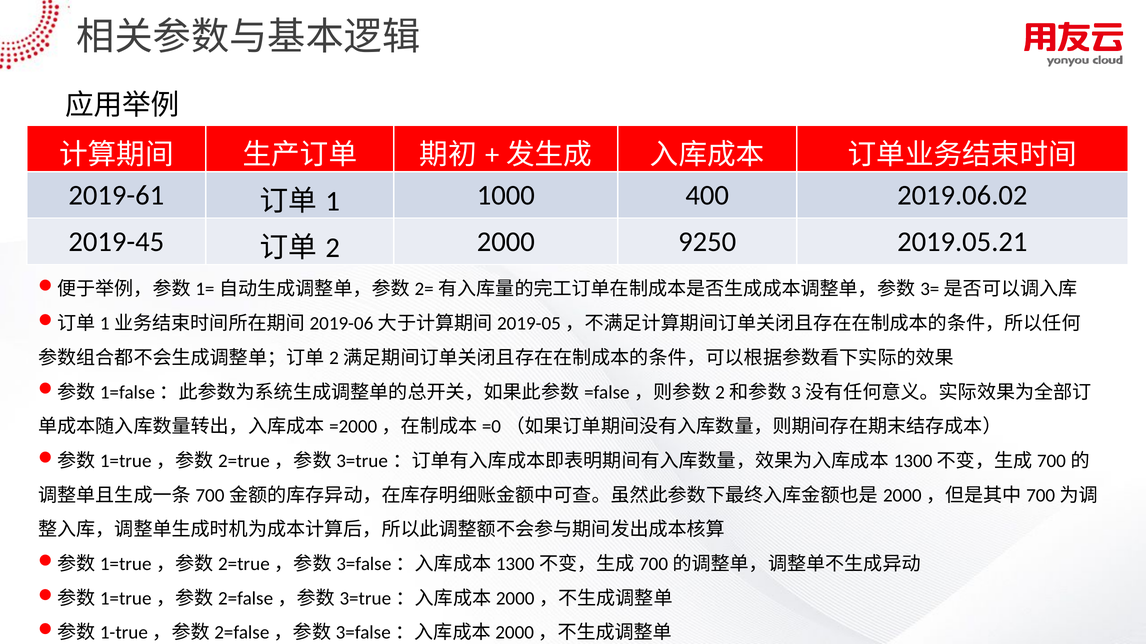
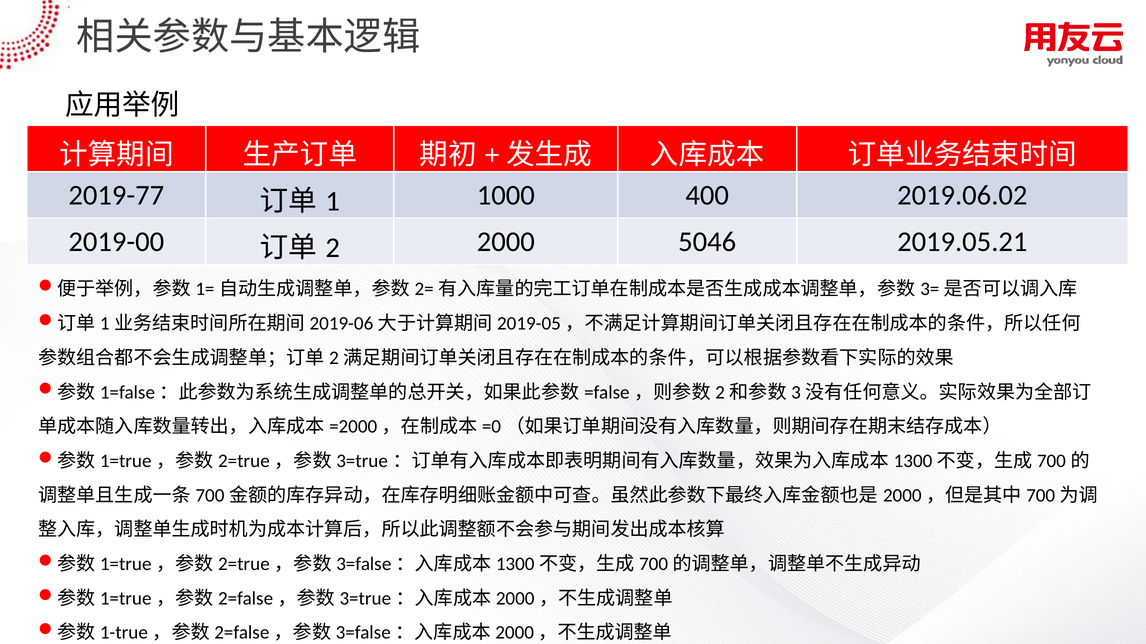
2019-61: 2019-61 -> 2019-77
2019-45: 2019-45 -> 2019-00
9250: 9250 -> 5046
